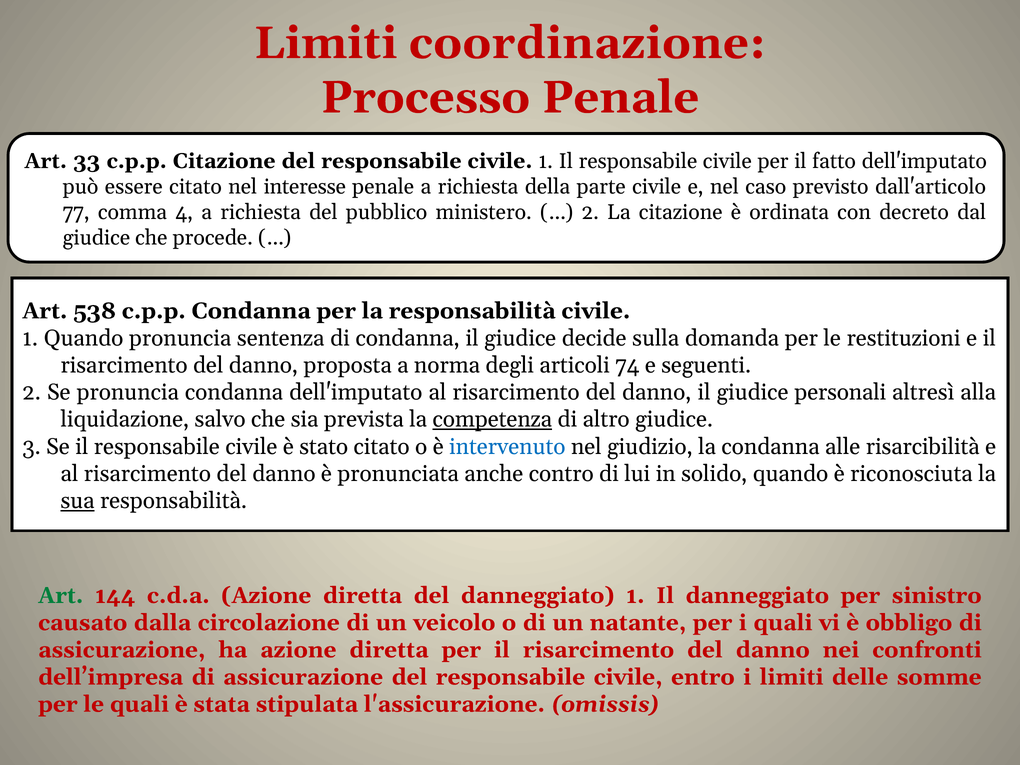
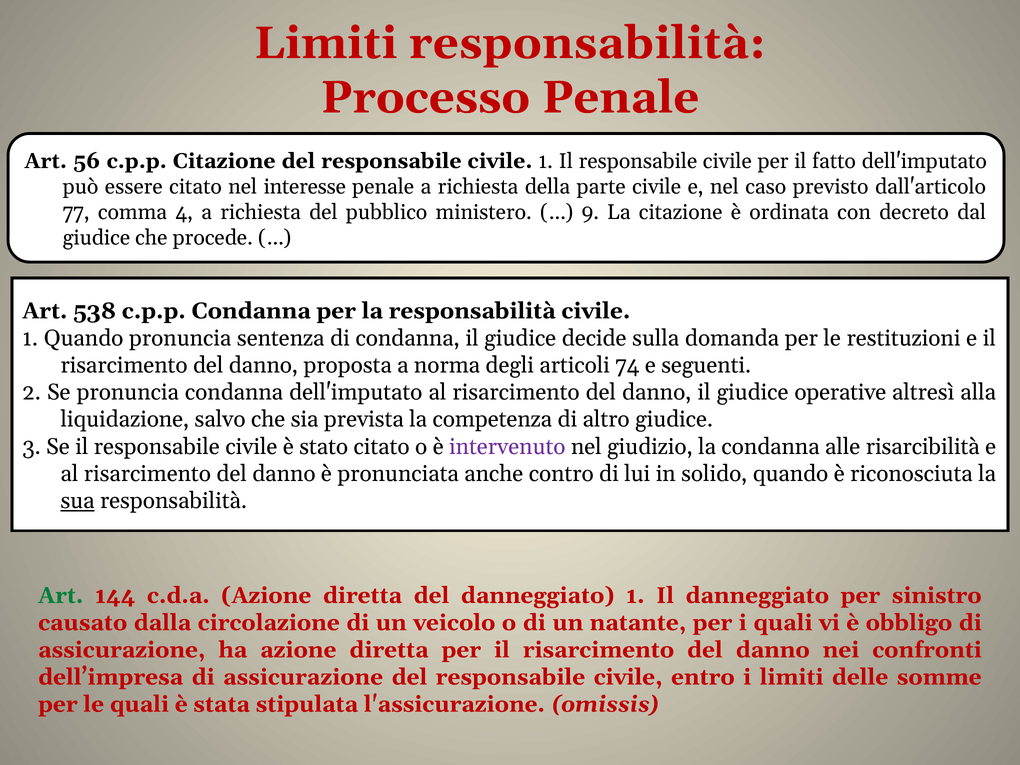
Limiti coordinazione: coordinazione -> responsabilità
33: 33 -> 56
2 at (590, 212): 2 -> 9
personali: personali -> operative
competenza underline: present -> none
intervenuto colour: blue -> purple
